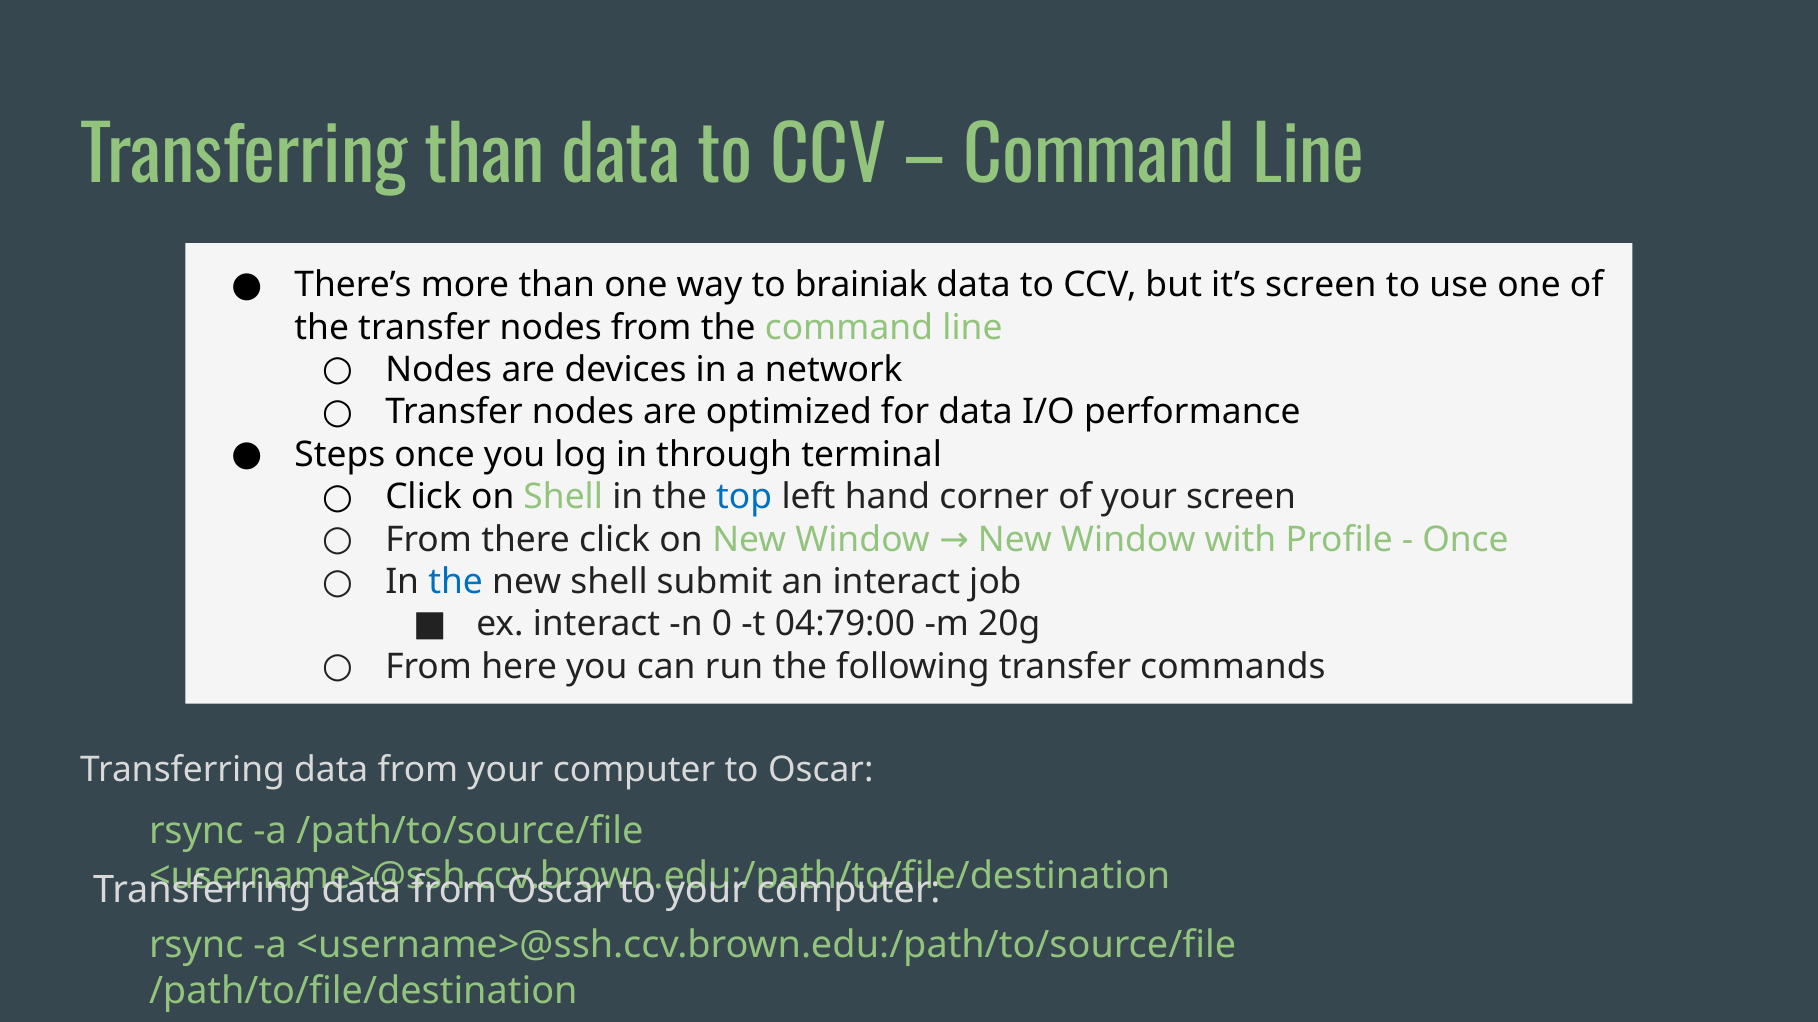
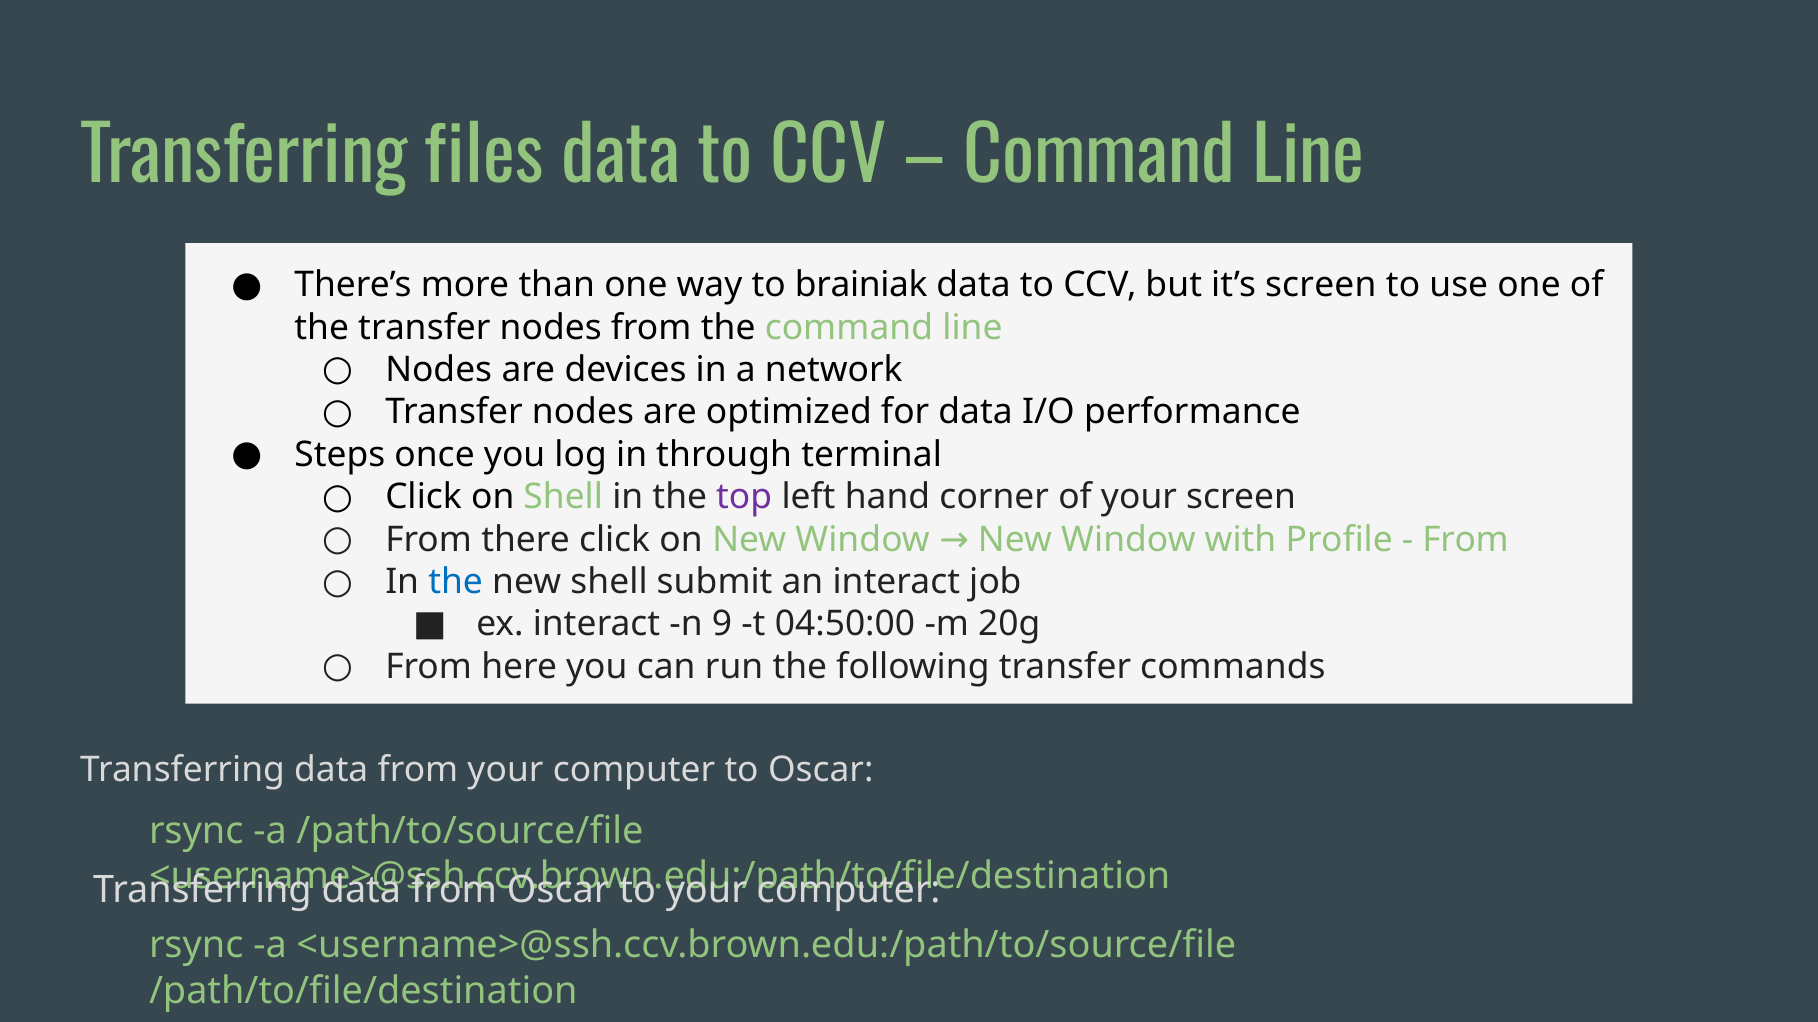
Transferring than: than -> files
top colour: blue -> purple
Once at (1465, 540): Once -> From
0: 0 -> 9
04:79:00: 04:79:00 -> 04:50:00
